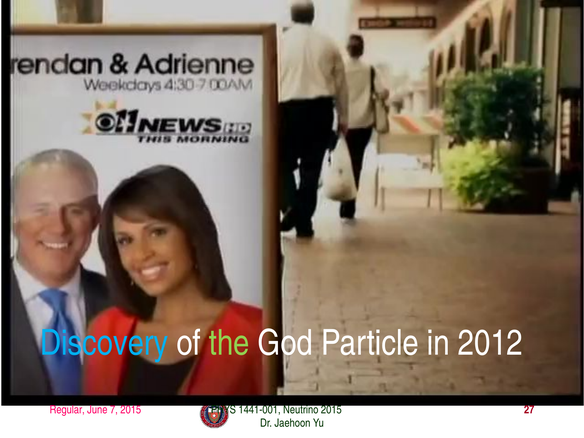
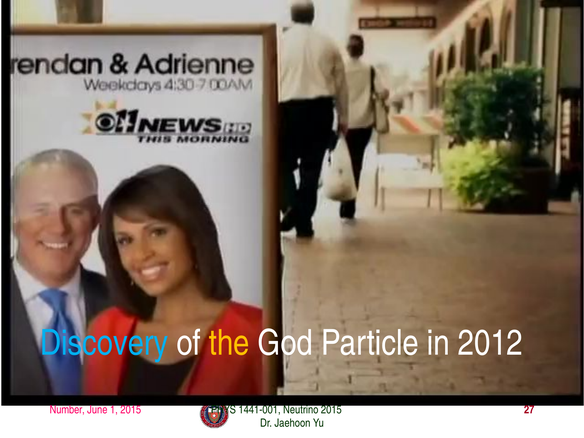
the colour: light green -> yellow
Regular: Regular -> Number
7: 7 -> 1
